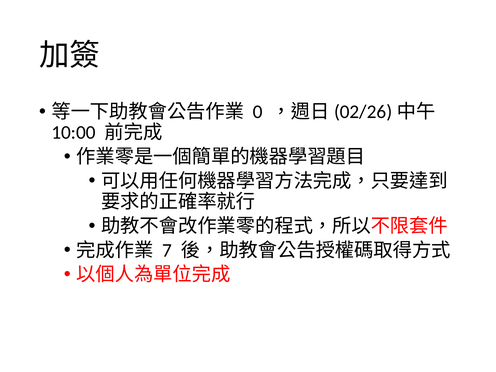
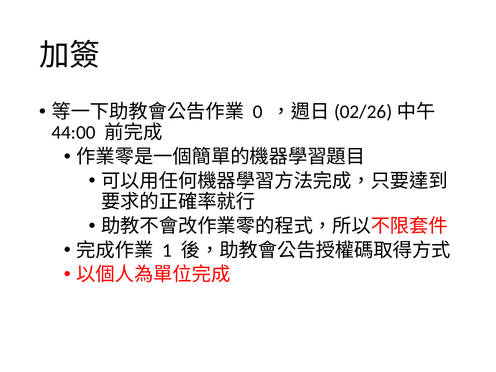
10:00: 10:00 -> 44:00
7: 7 -> 1
